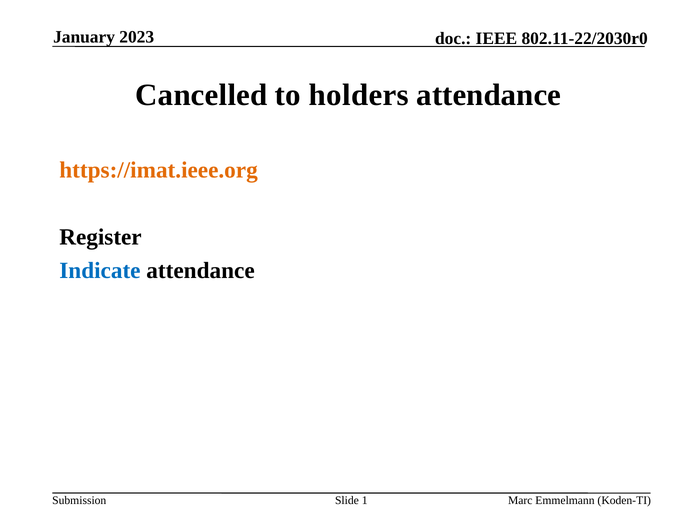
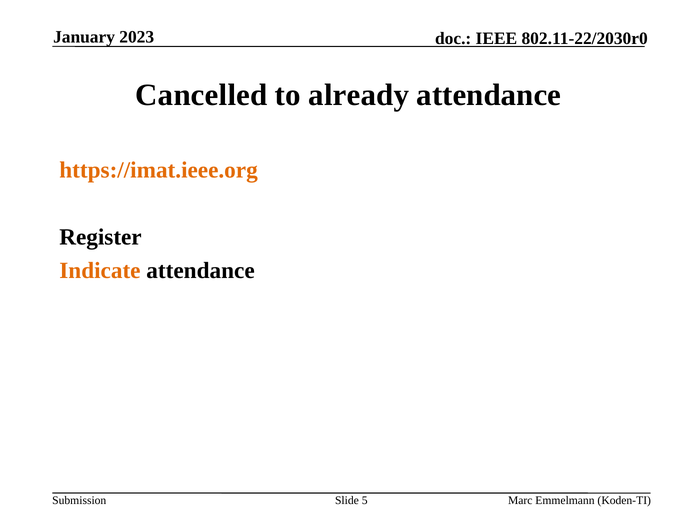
holders: holders -> already
Indicate colour: blue -> orange
1: 1 -> 5
